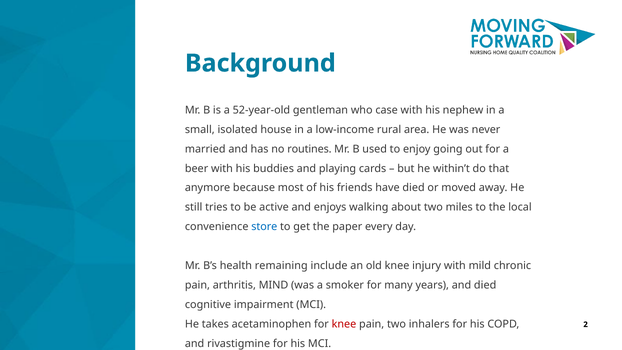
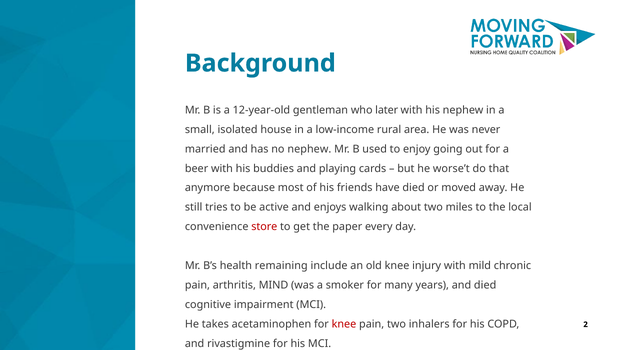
52-year-old: 52-year-old -> 12-year-old
case: case -> later
no routines: routines -> nephew
within’t: within’t -> worse’t
store colour: blue -> red
